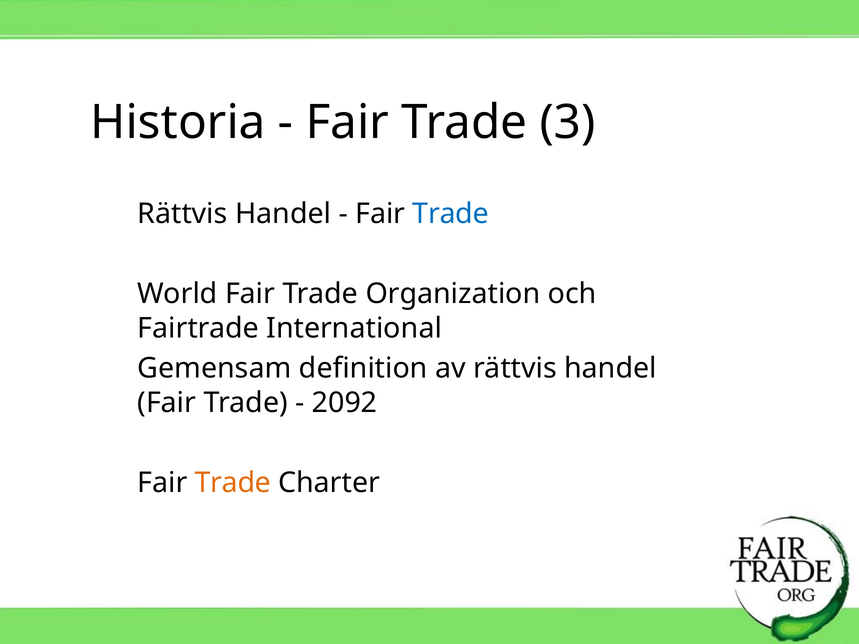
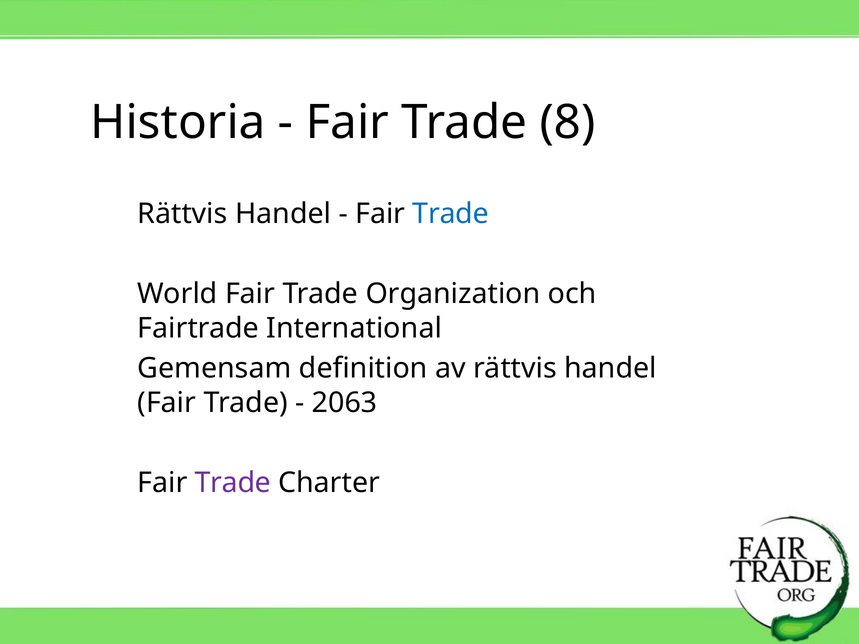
3: 3 -> 8
2092: 2092 -> 2063
Trade at (233, 483) colour: orange -> purple
